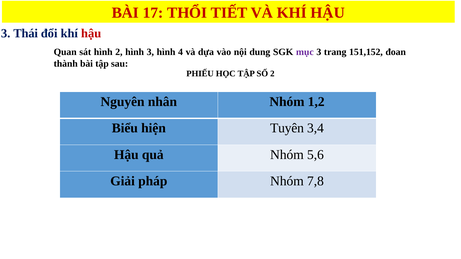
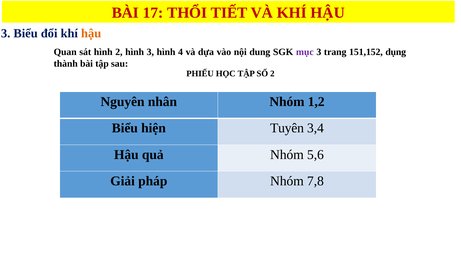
3 Thái: Thái -> Biểu
hậu at (91, 33) colour: red -> orange
đoan: đoan -> dụng
